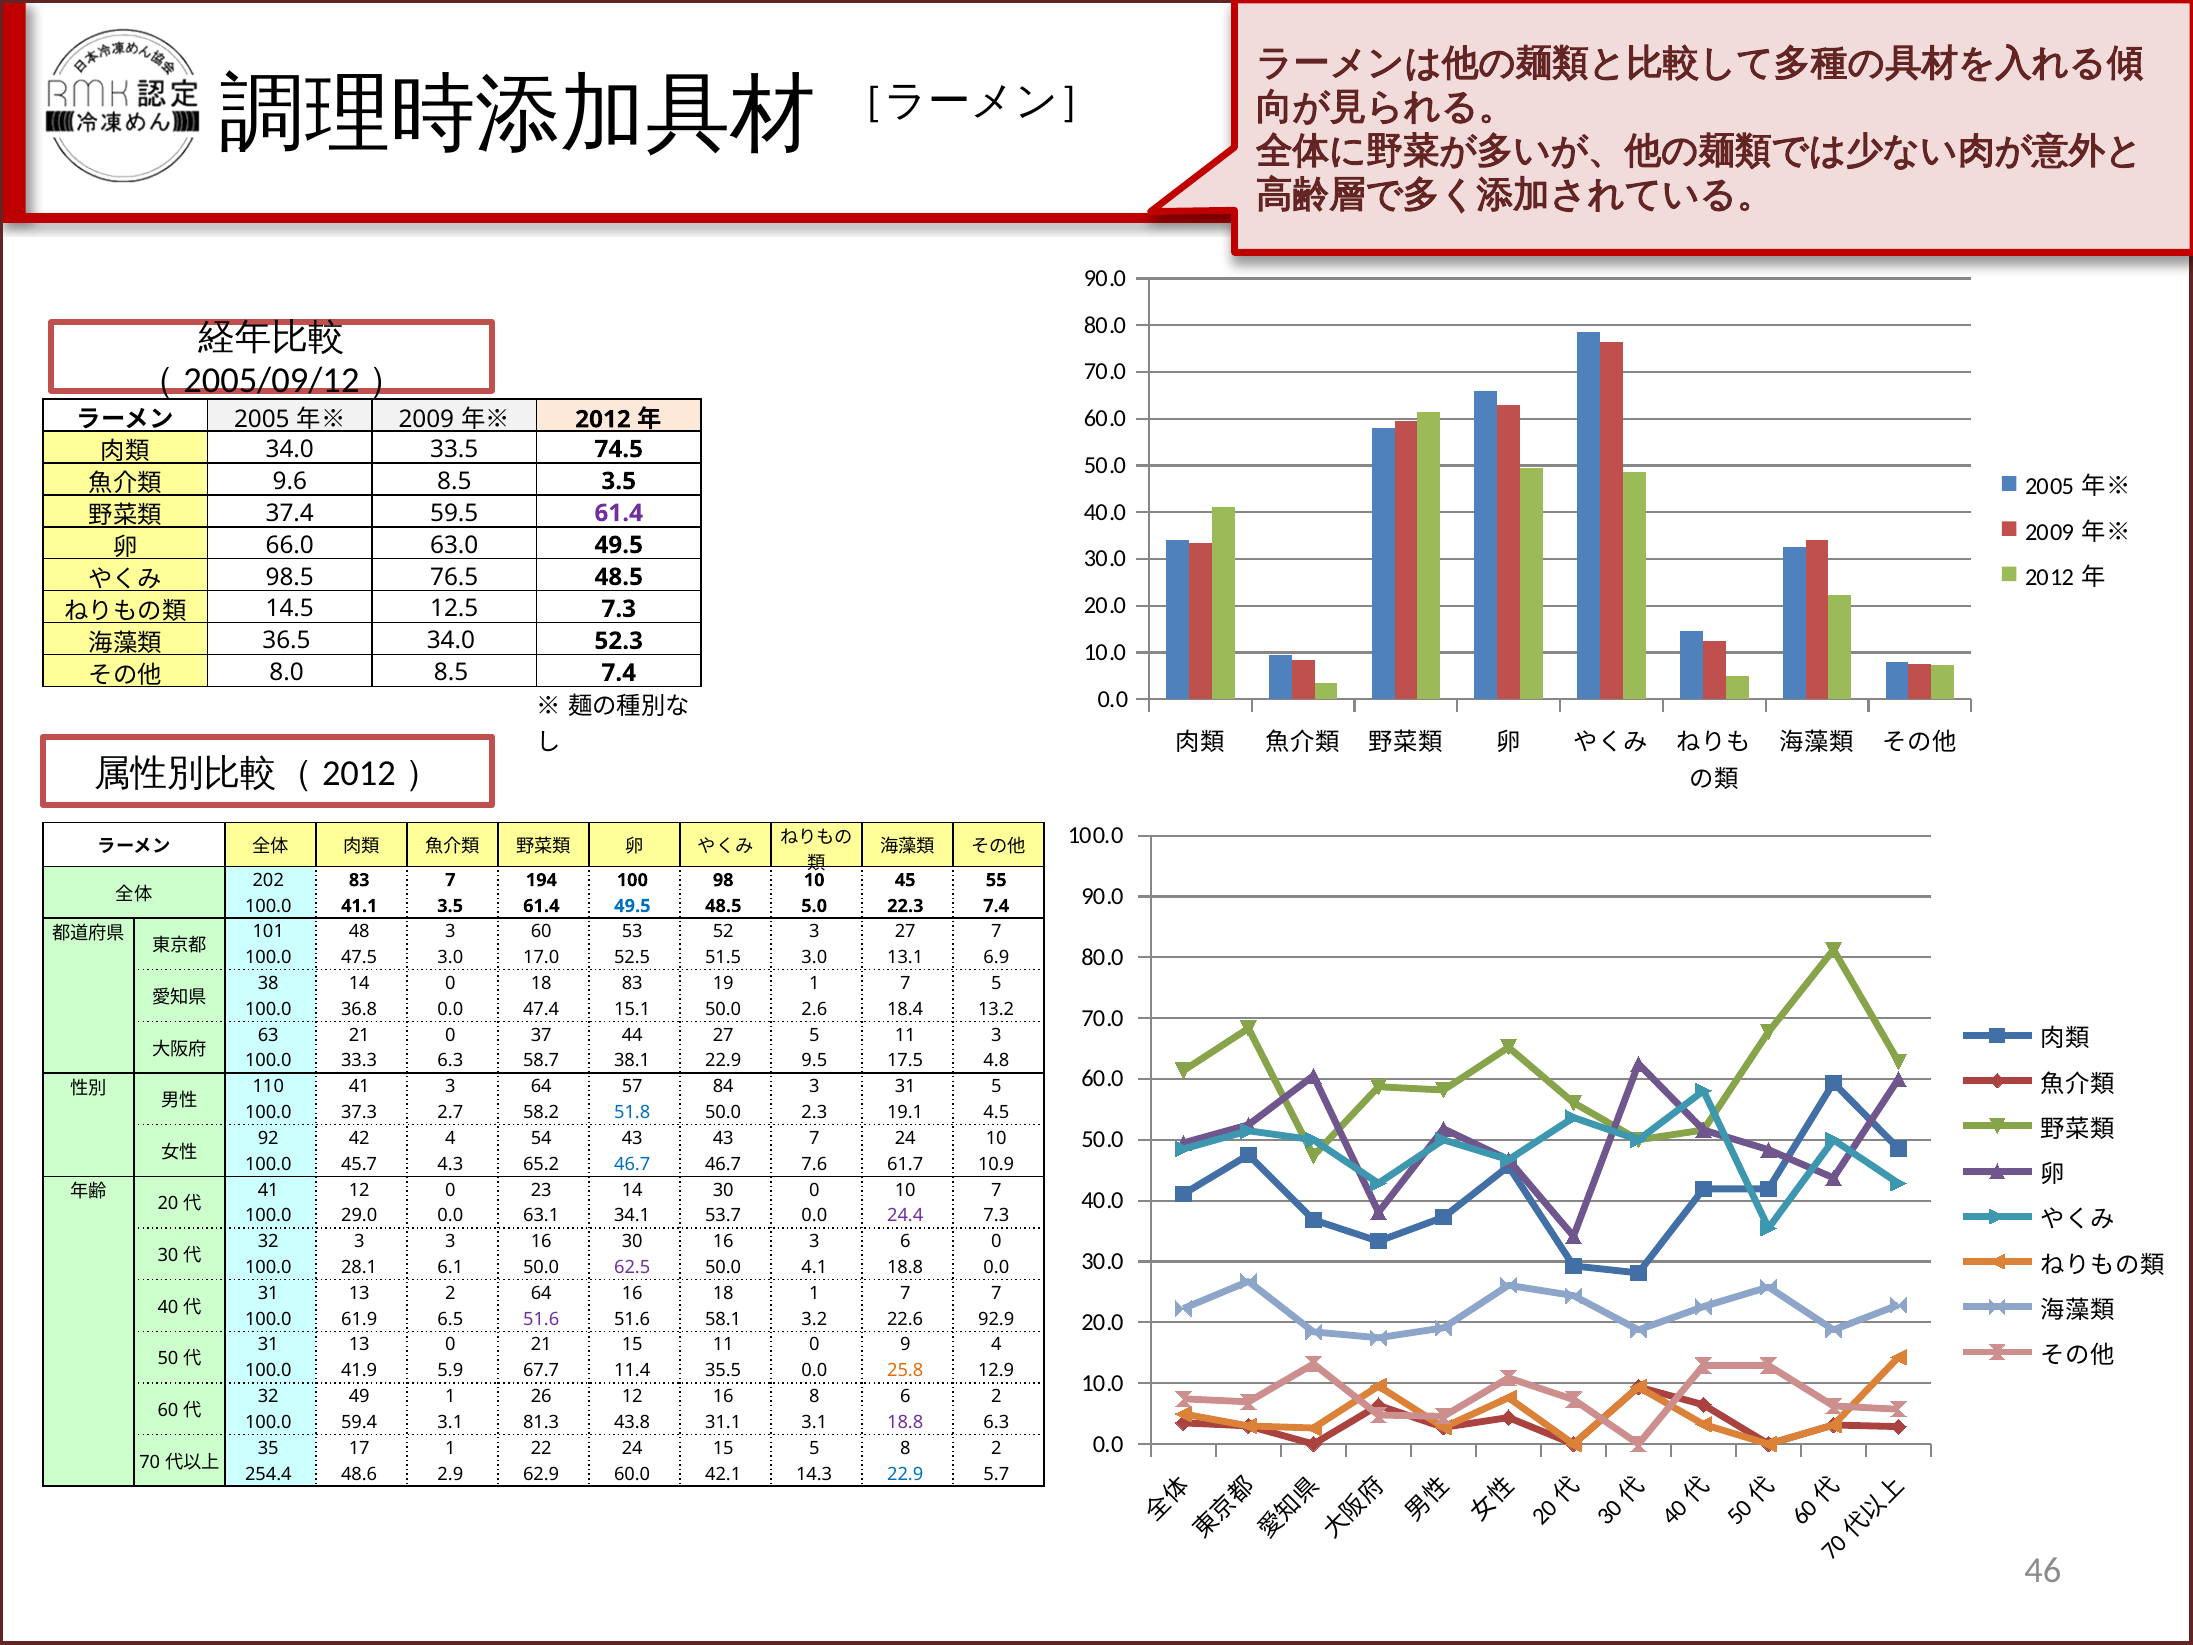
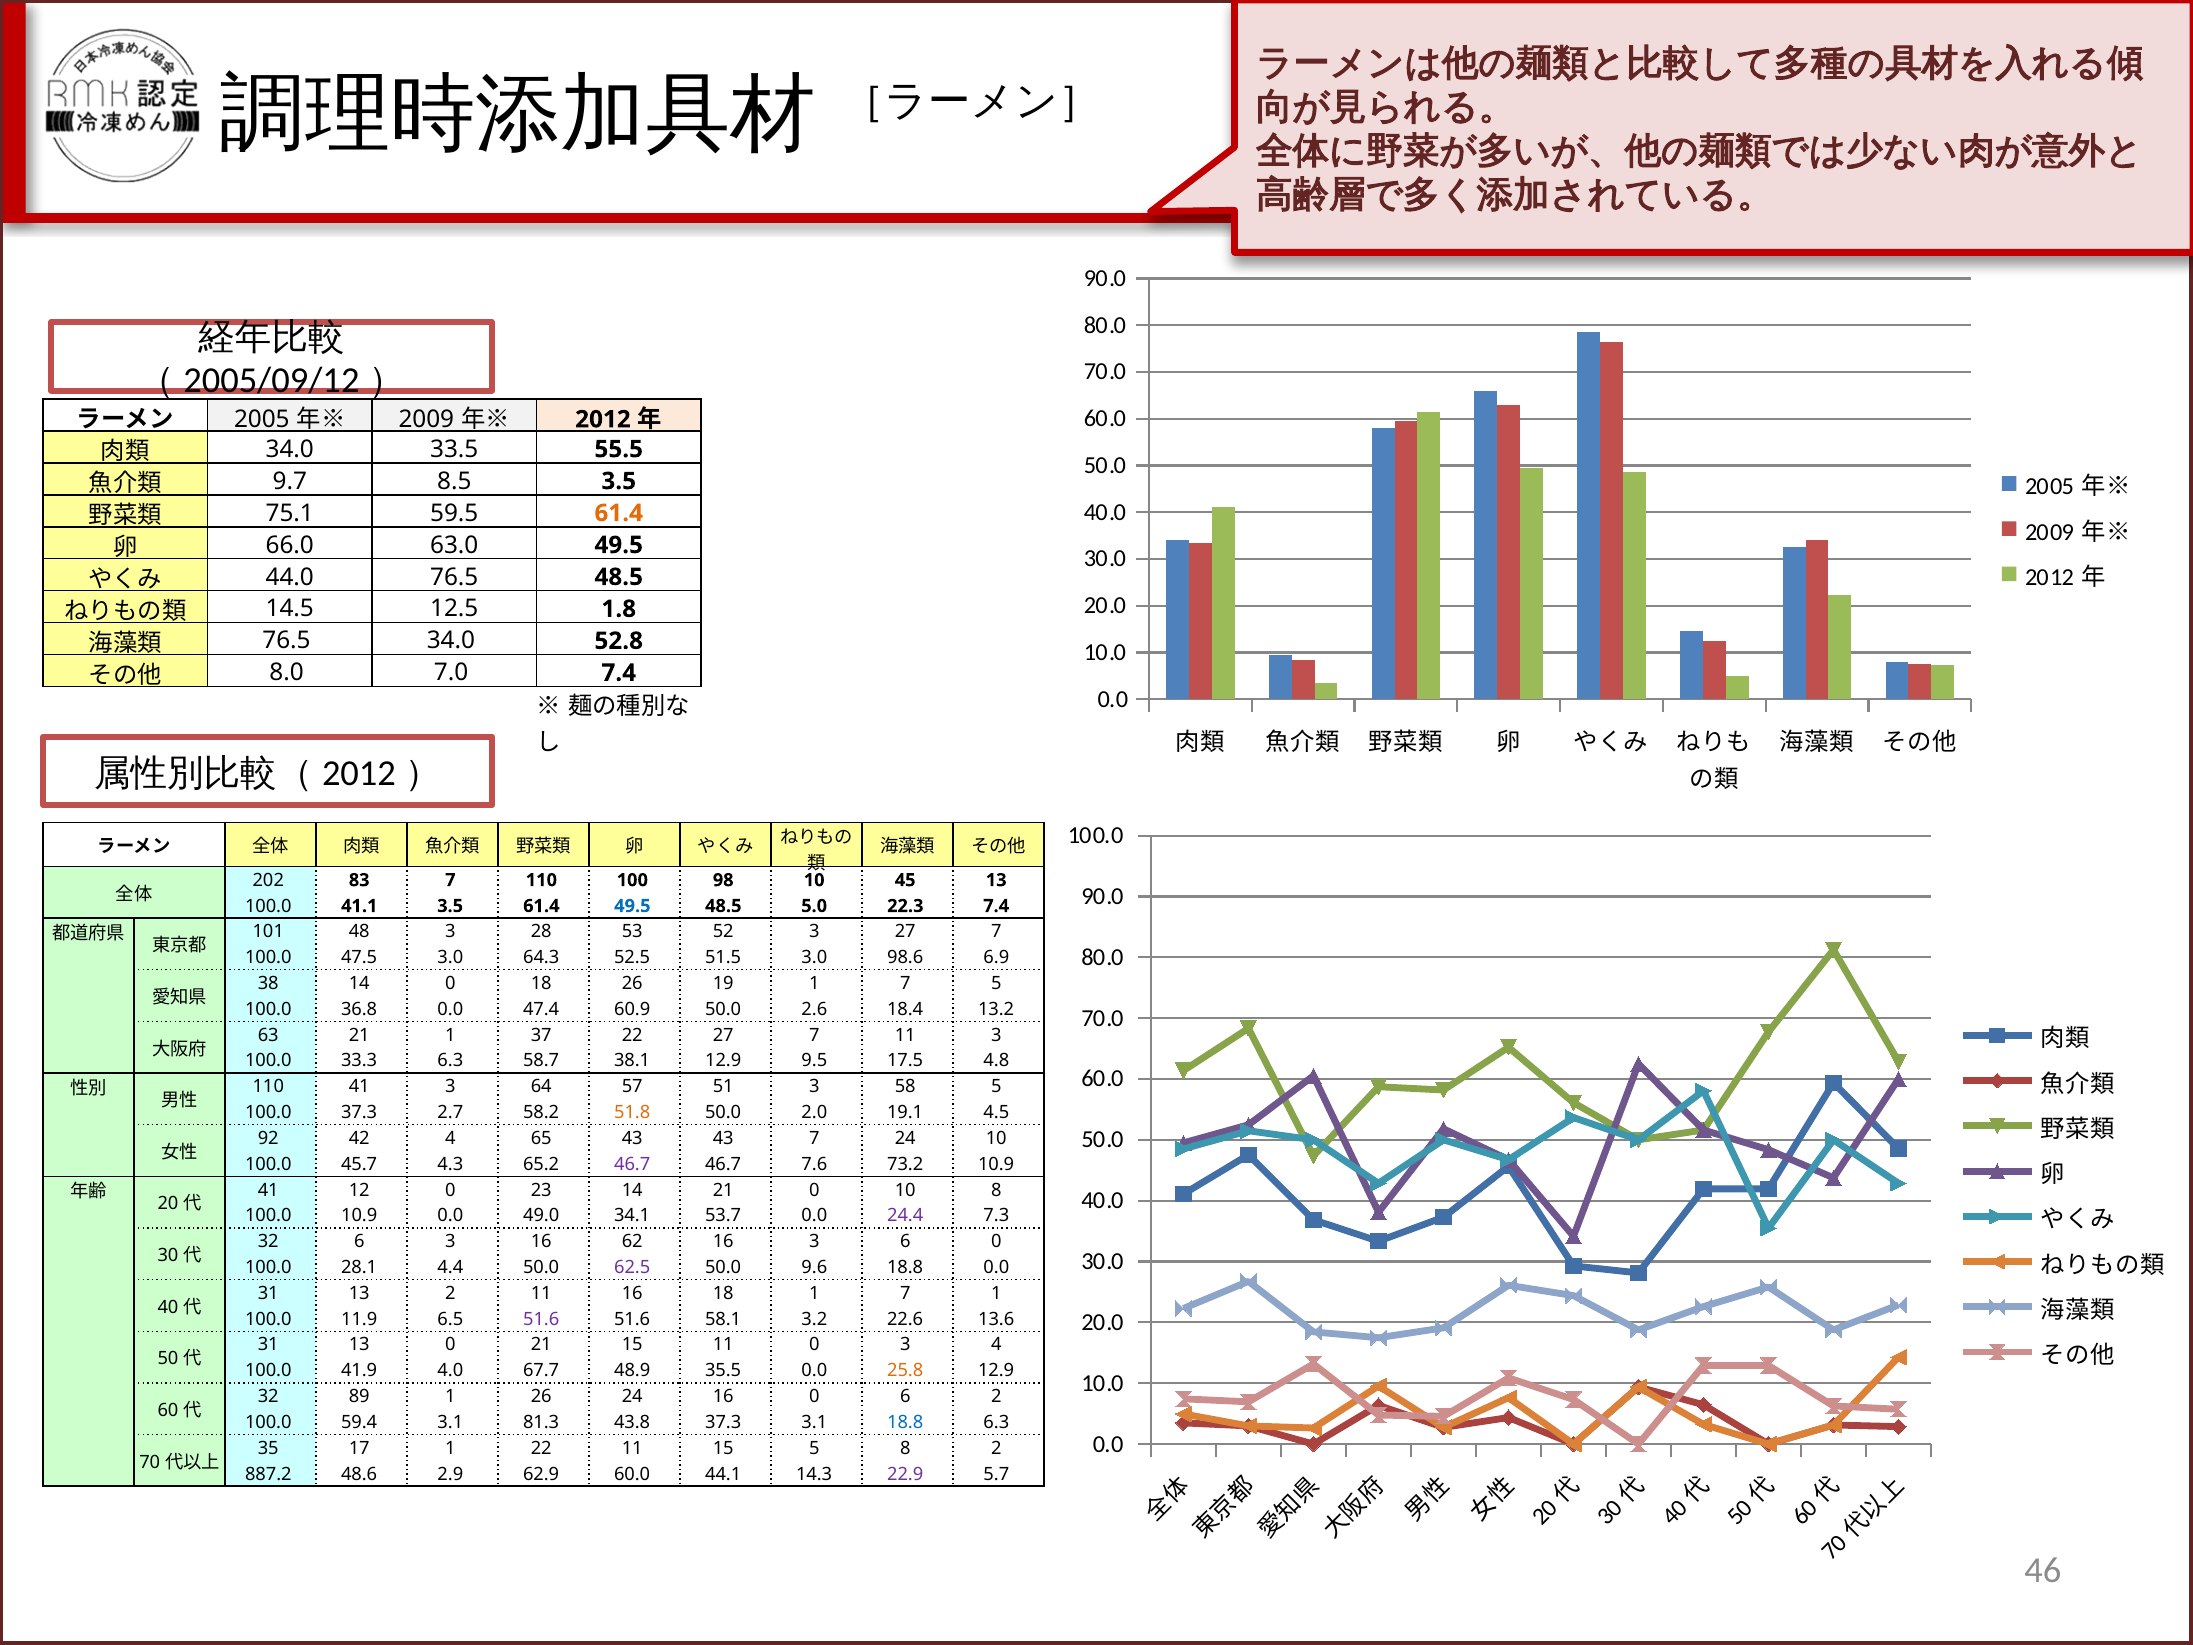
74.5: 74.5 -> 55.5
9.6: 9.6 -> 9.7
37.4: 37.4 -> 75.1
61.4 at (619, 513) colour: purple -> orange
98.5: 98.5 -> 44.0
12.5 7.3: 7.3 -> 1.8
36.5 at (287, 641): 36.5 -> 76.5
52.3: 52.3 -> 52.8
8.0 8.5: 8.5 -> 7.0
7 194: 194 -> 110
45 55: 55 -> 13
3 60: 60 -> 28
17.0: 17.0 -> 64.3
13.1: 13.1 -> 98.6
18 83: 83 -> 26
15.1: 15.1 -> 60.9
21 0: 0 -> 1
37 44: 44 -> 22
5 at (814, 1035): 5 -> 7
38.1 22.9: 22.9 -> 12.9
84: 84 -> 51
3 31: 31 -> 58
51.8 colour: blue -> orange
2.3: 2.3 -> 2.0
54: 54 -> 65
46.7 at (632, 1164) colour: blue -> purple
61.7: 61.7 -> 73.2
14 30: 30 -> 21
10 7: 7 -> 8
100.0 29.0: 29.0 -> 10.9
63.1: 63.1 -> 49.0
32 3: 3 -> 6
16 30: 30 -> 62
6.1: 6.1 -> 4.4
4.1: 4.1 -> 9.6
2 64: 64 -> 11
7 7: 7 -> 1
61.9: 61.9 -> 11.9
92.9: 92.9 -> 13.6
0 9: 9 -> 3
5.9: 5.9 -> 4.0
11.4: 11.4 -> 48.9
49: 49 -> 89
26 12: 12 -> 24
16 8: 8 -> 0
43.8 31.1: 31.1 -> 37.3
18.8 at (905, 1422) colour: purple -> blue
22 24: 24 -> 11
254.4: 254.4 -> 887.2
42.1: 42.1 -> 44.1
22.9 at (905, 1474) colour: blue -> purple
